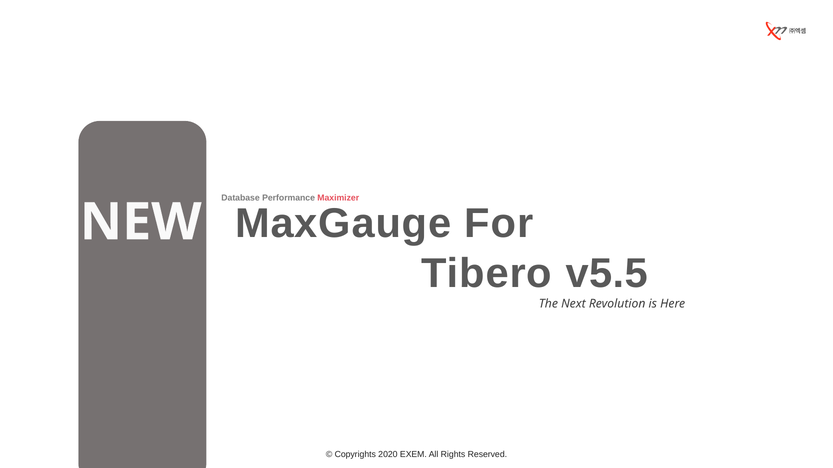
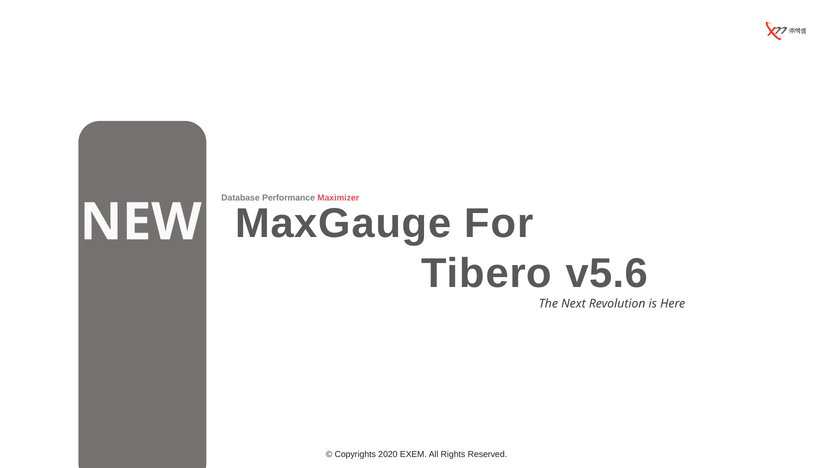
v5.5: v5.5 -> v5.6
